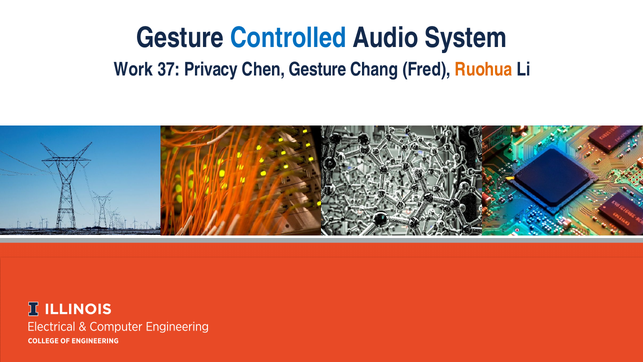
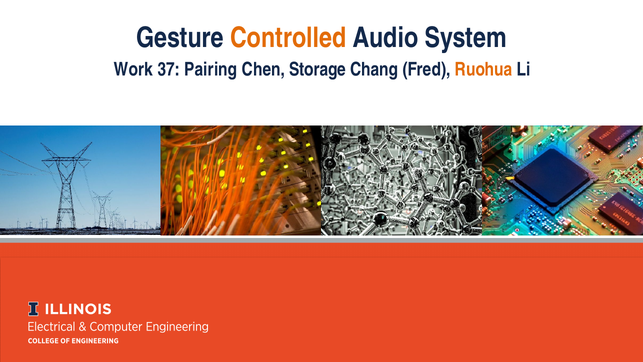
Controlled colour: blue -> orange
Privacy: Privacy -> Pairing
Chen Gesture: Gesture -> Storage
